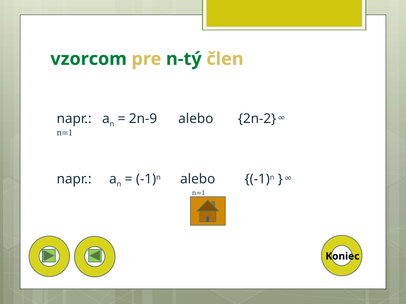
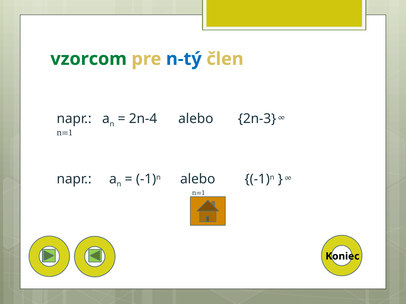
n-tý colour: green -> blue
2n-9: 2n-9 -> 2n-4
2n-2: 2n-2 -> 2n-3
